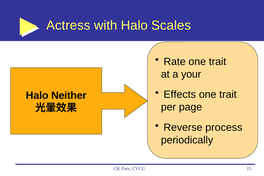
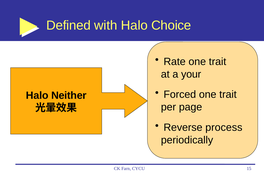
Actress: Actress -> Defined
Scales: Scales -> Choice
Effects: Effects -> Forced
